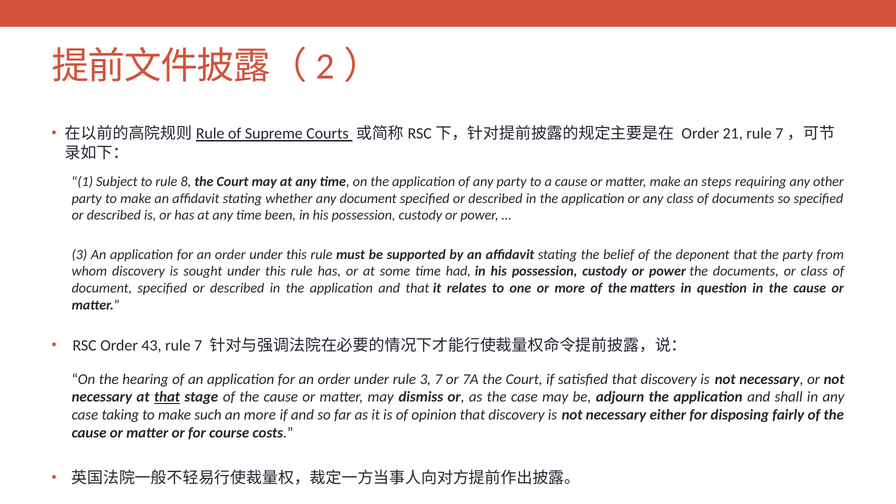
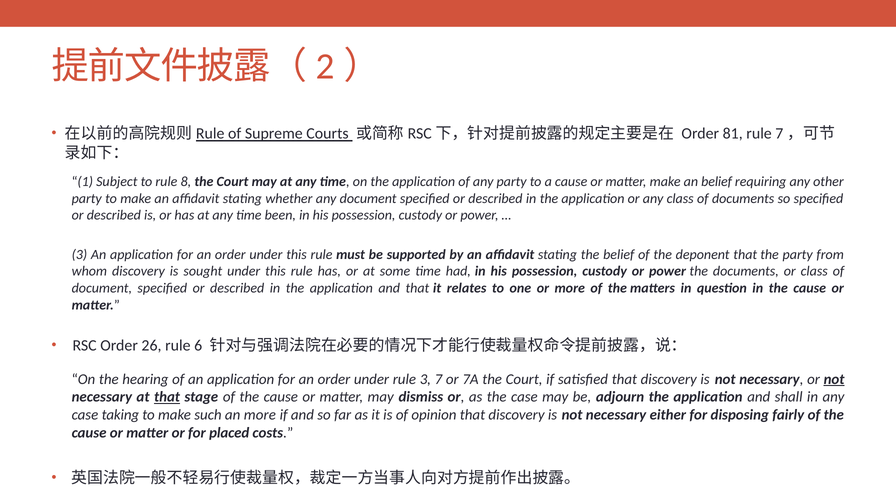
21: 21 -> 81
an steps: steps -> belief
43: 43 -> 26
rule 7: 7 -> 6
not at (834, 379) underline: none -> present
course: course -> placed
